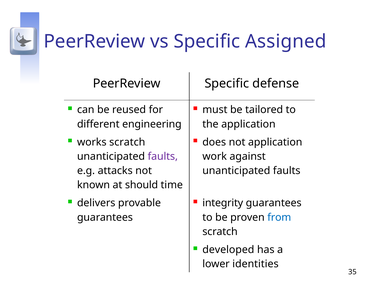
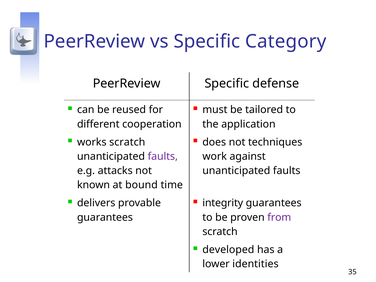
Assigned: Assigned -> Category
engineering: engineering -> cooperation
not application: application -> techniques
should: should -> bound
from colour: blue -> purple
